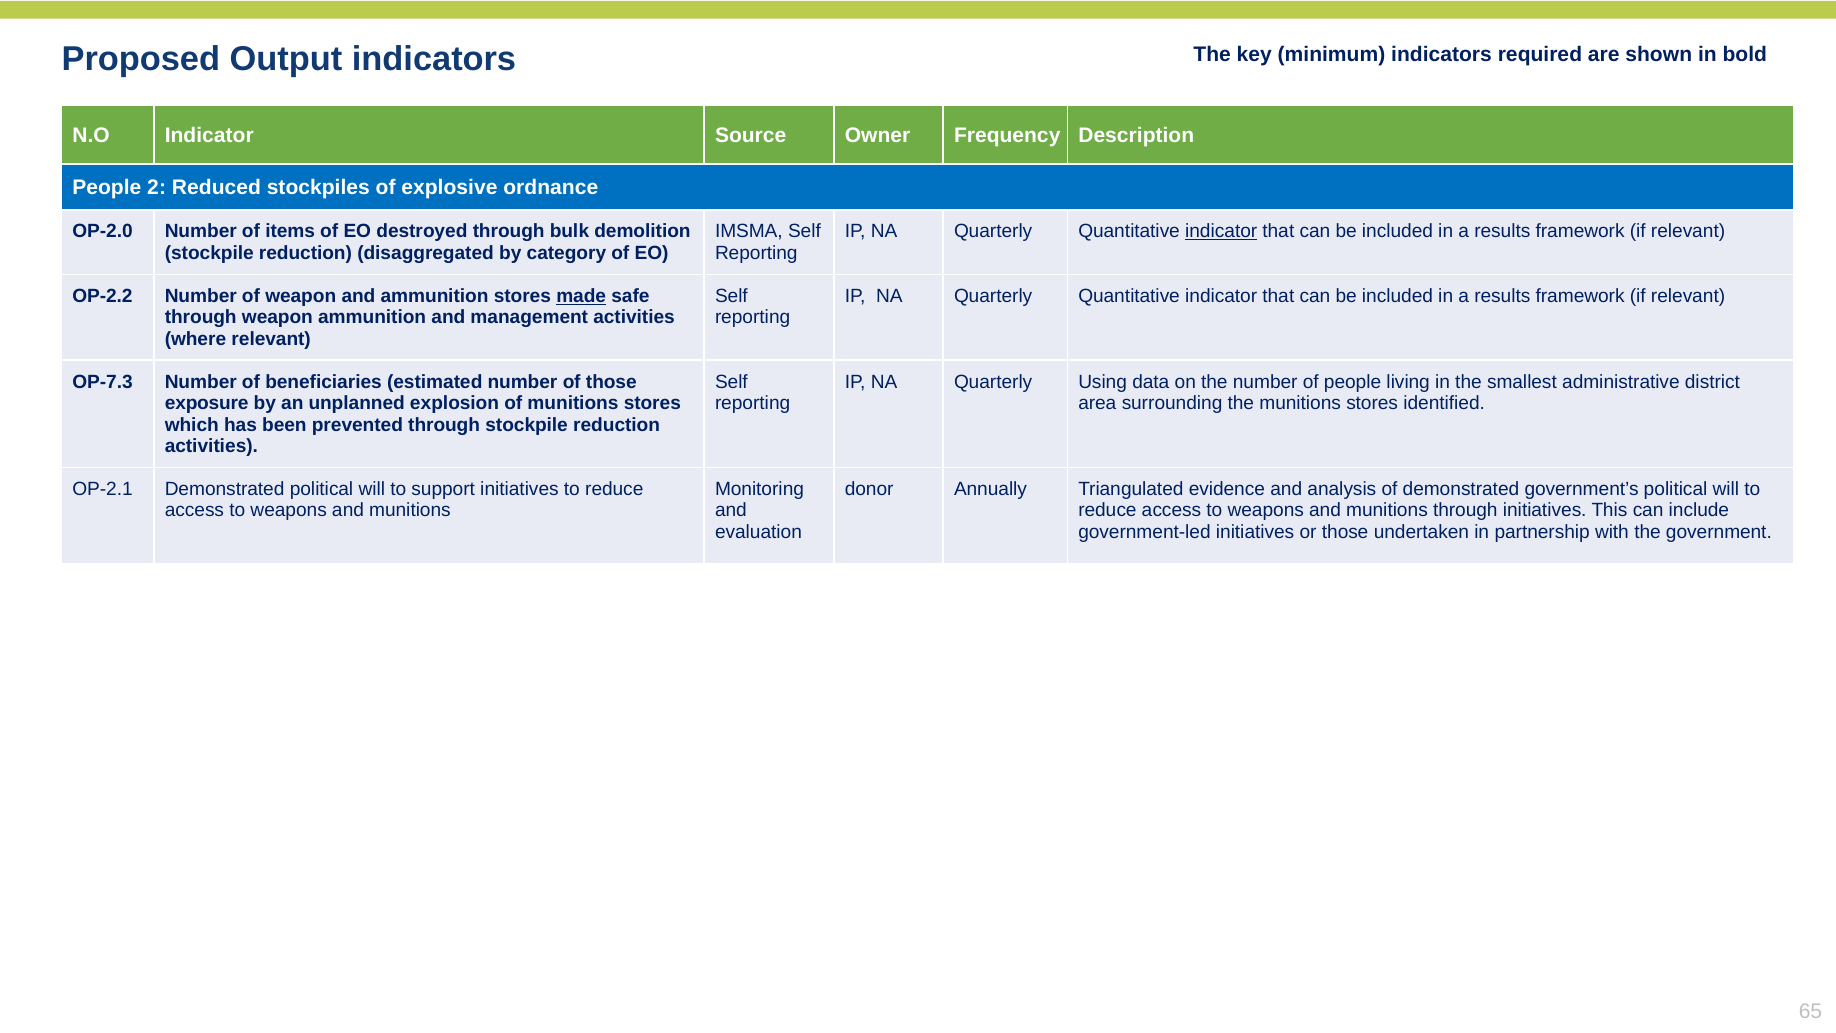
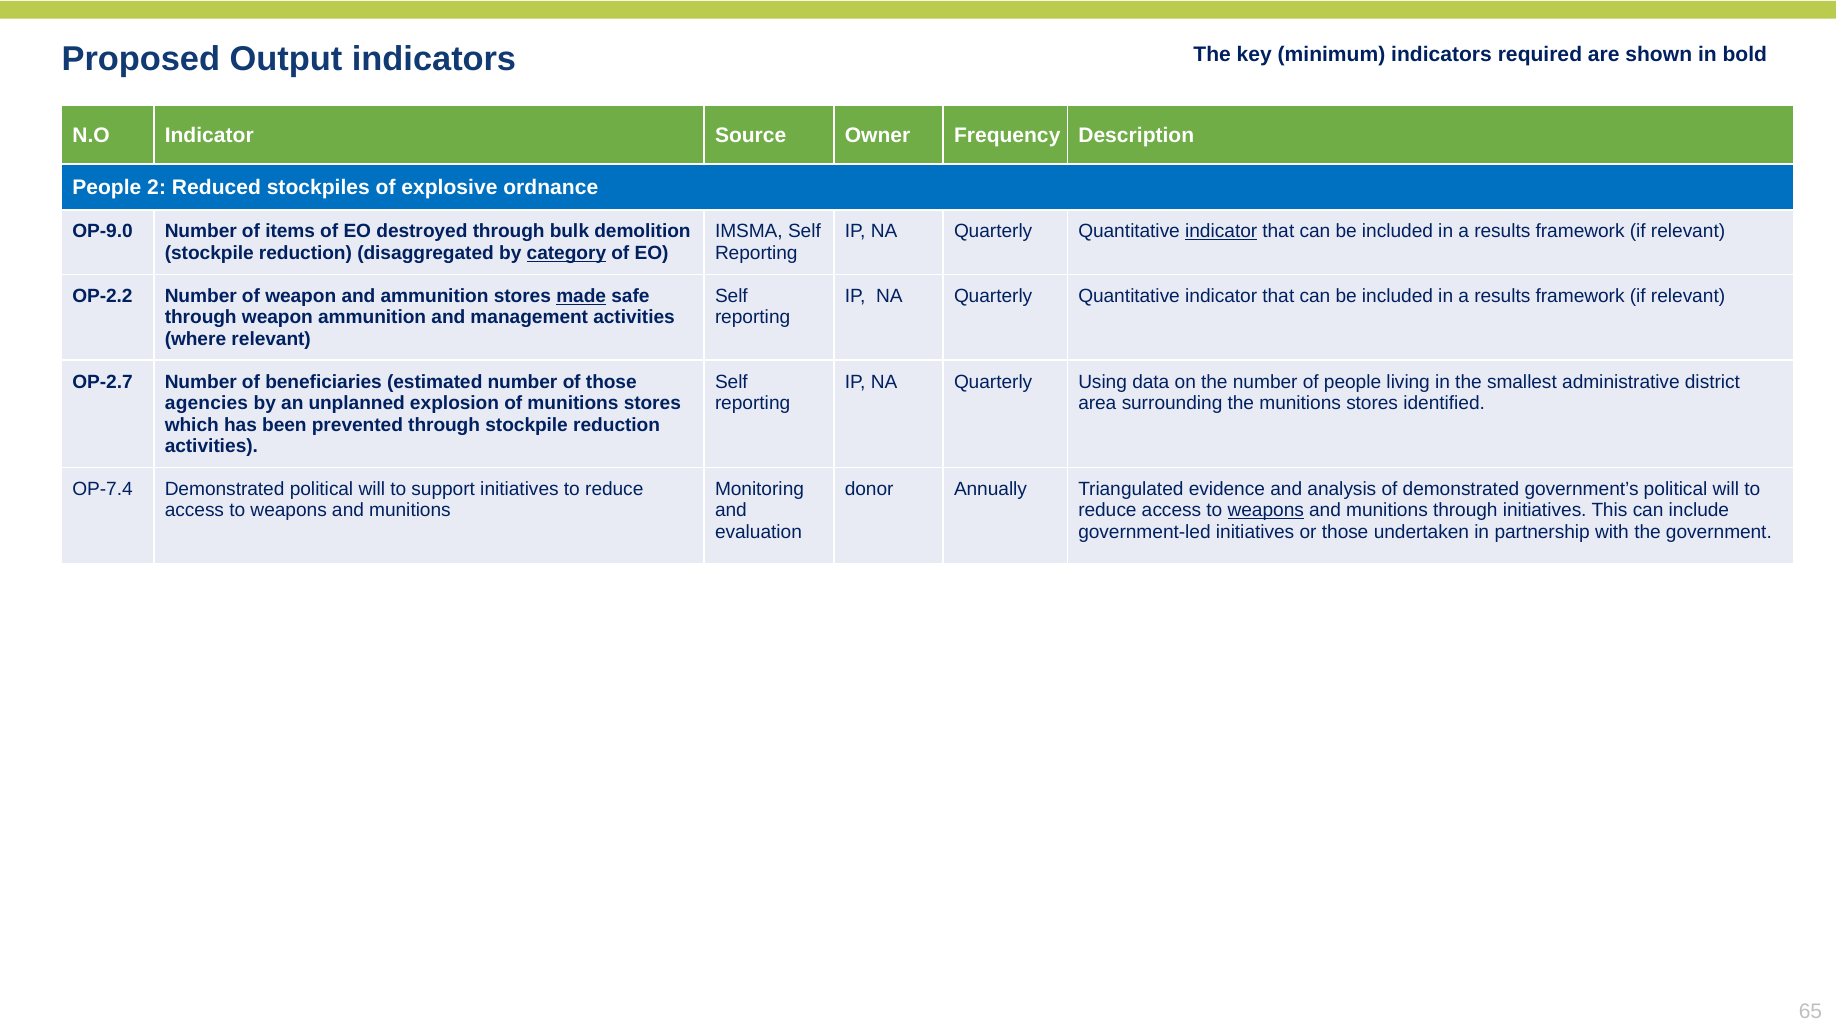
OP-2.0: OP-2.0 -> OP-9.0
category underline: none -> present
OP-7.3: OP-7.3 -> OP-2.7
exposure: exposure -> agencies
OP-2.1: OP-2.1 -> OP-7.4
weapons at (1266, 510) underline: none -> present
